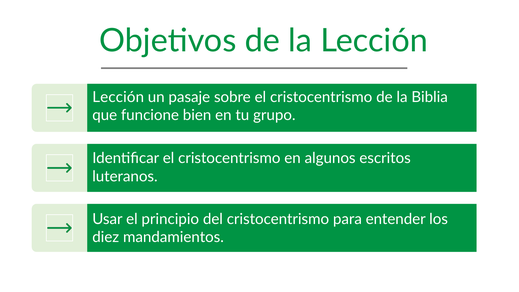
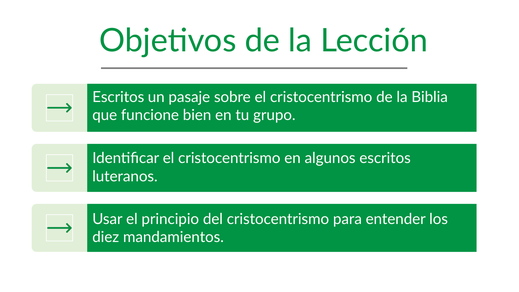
Lección at (118, 97): Lección -> Escritos
